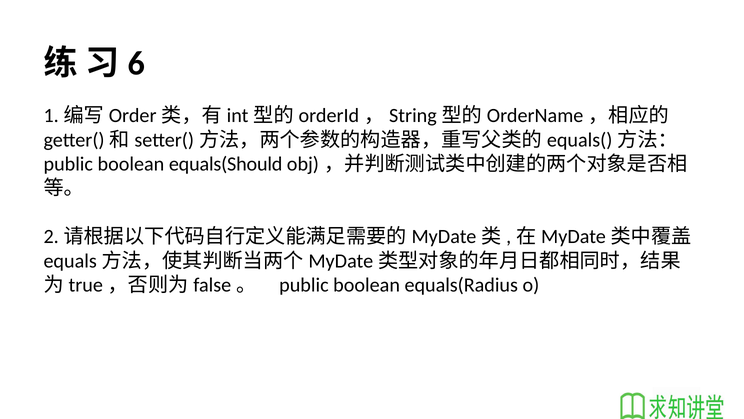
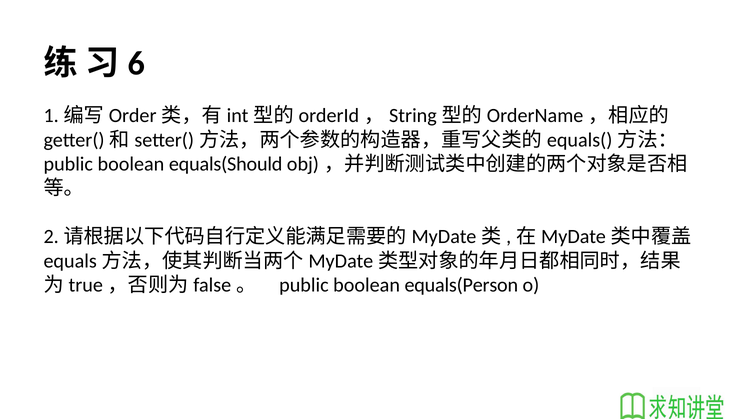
equals(Radius: equals(Radius -> equals(Person
